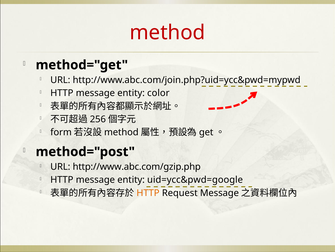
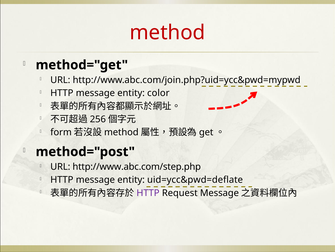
http://www.abc.com/gzip.php: http://www.abc.com/gzip.php -> http://www.abc.com/step.php
uid=ycc&pwd=google: uid=ycc&pwd=google -> uid=ycc&pwd=deflate
HTTP at (148, 192) colour: orange -> purple
